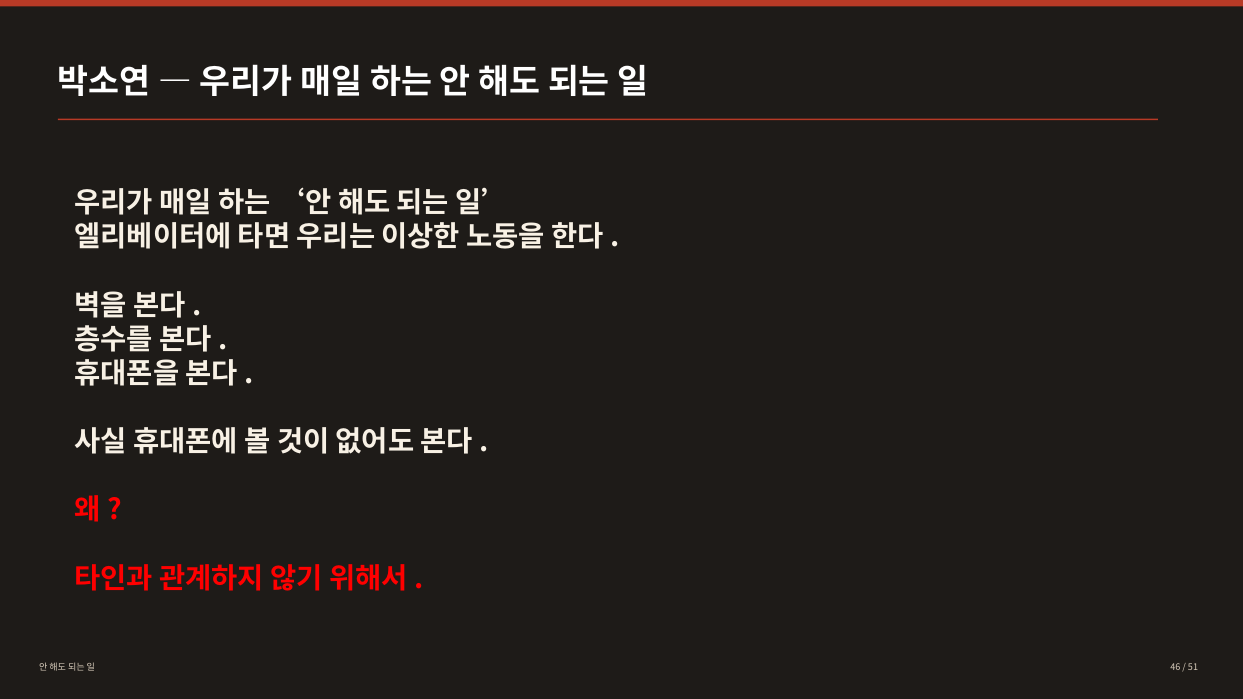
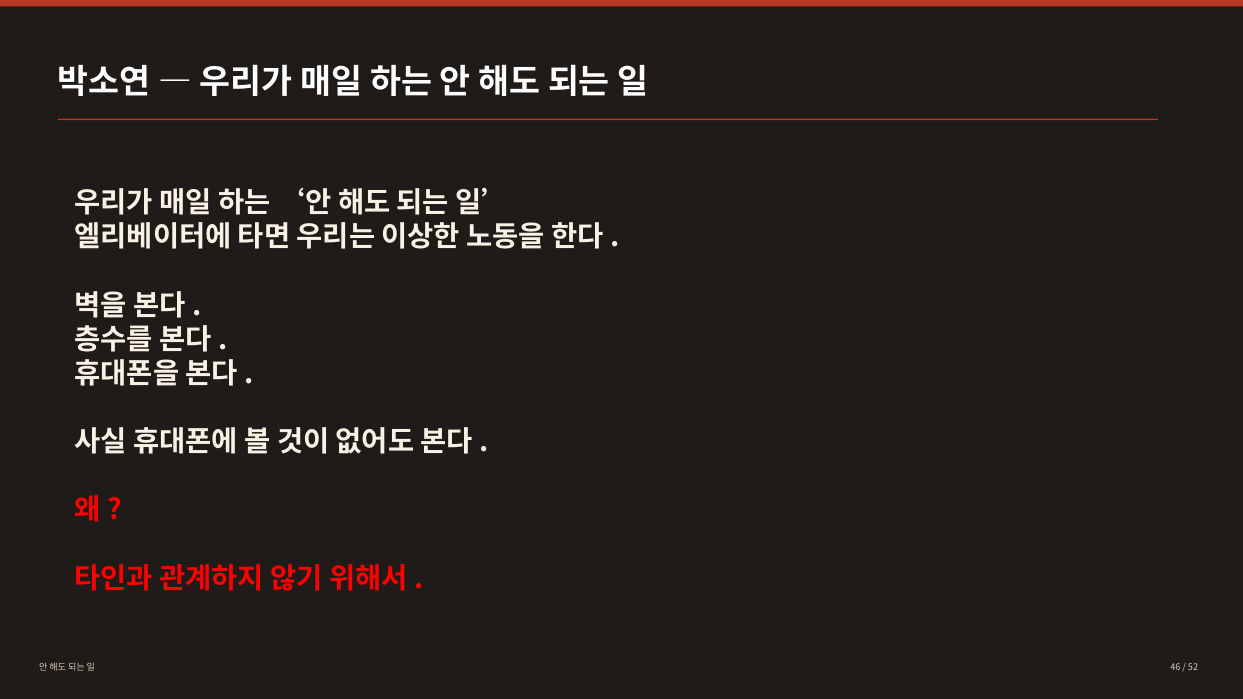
51: 51 -> 52
